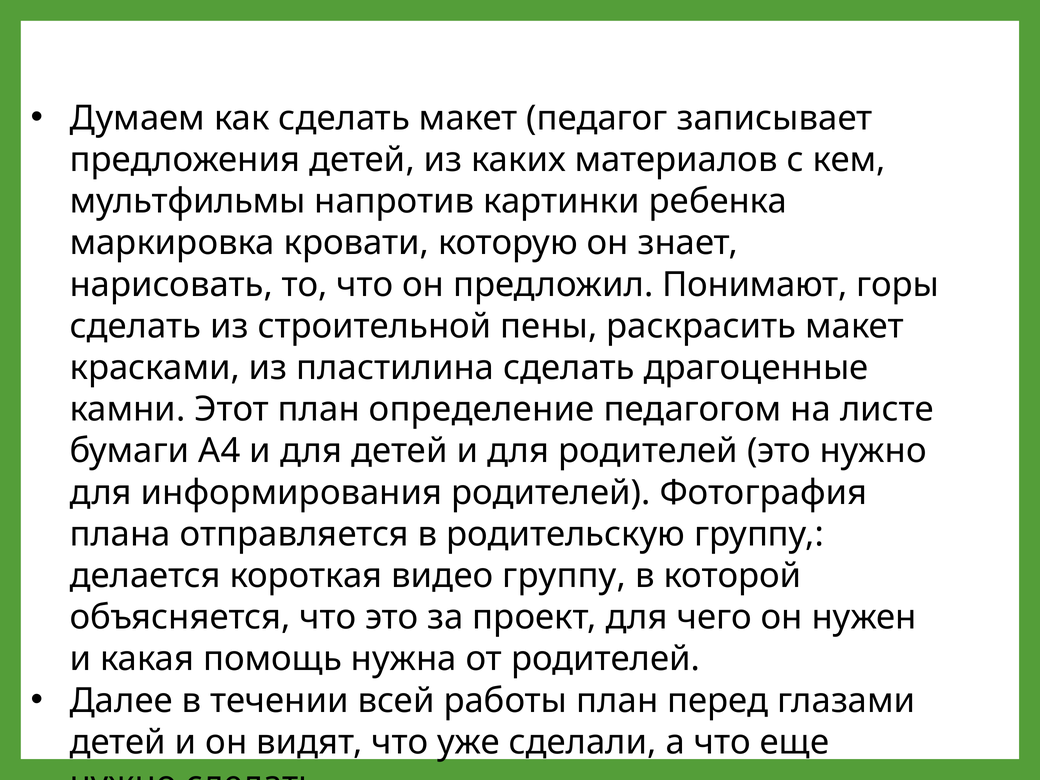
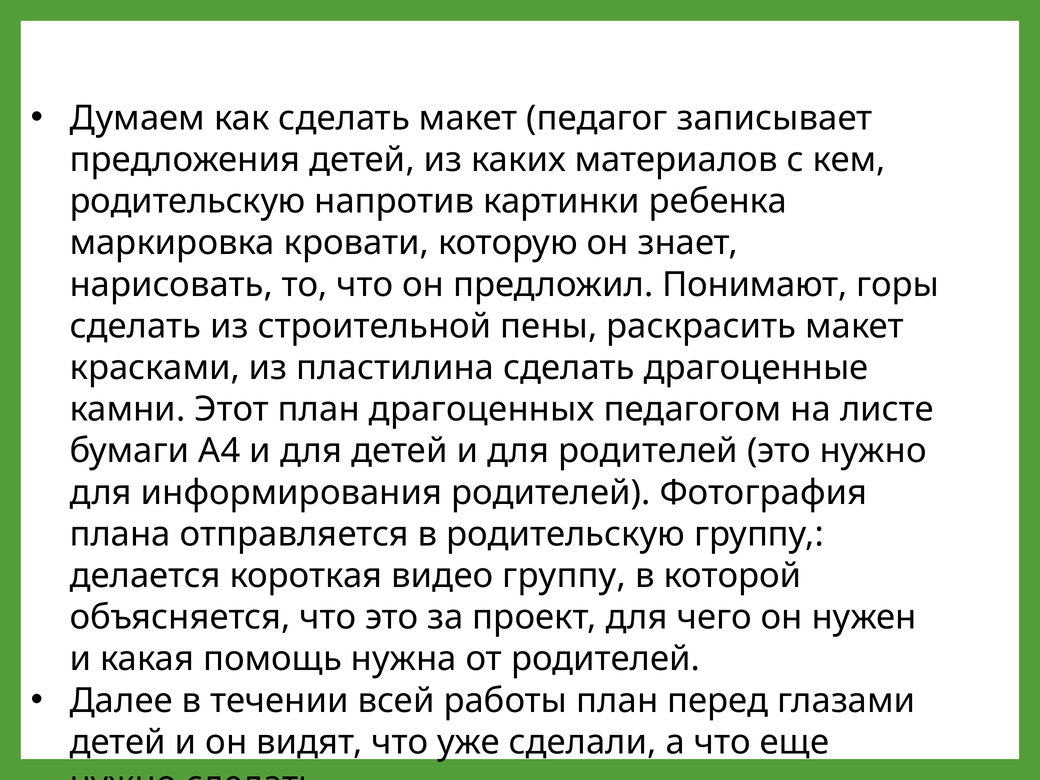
мультфильмы at (188, 201): мультфильмы -> родительскую
определение: определение -> драгоценных
